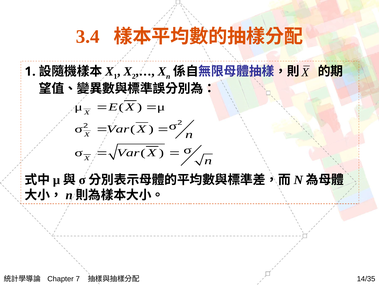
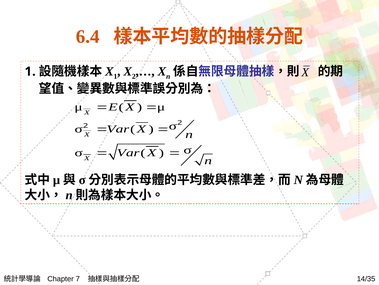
3.4: 3.4 -> 6.4
